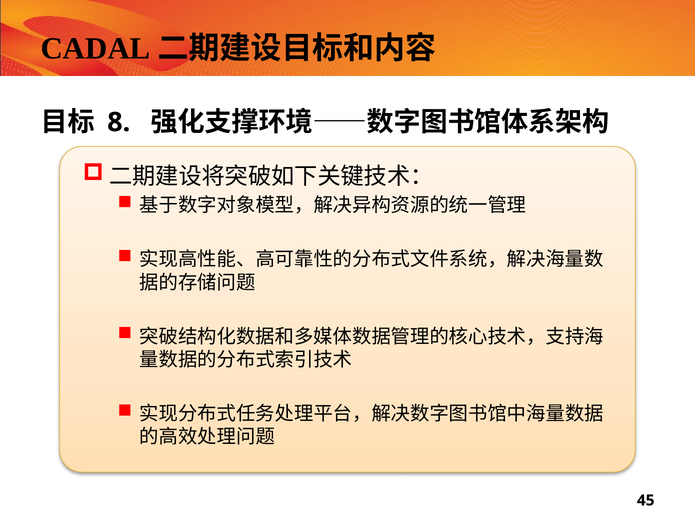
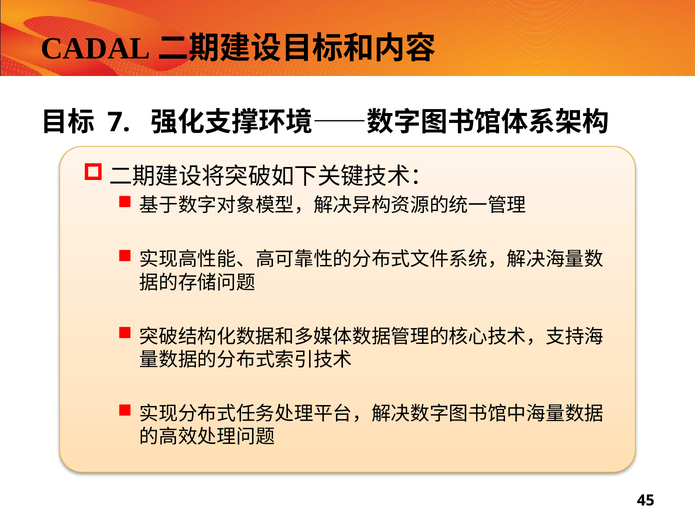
8: 8 -> 7
